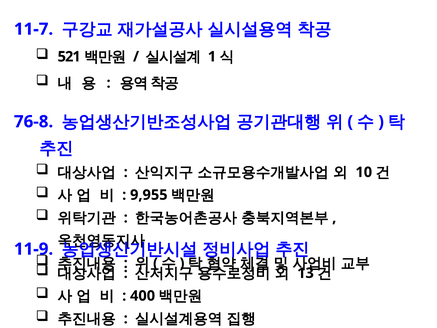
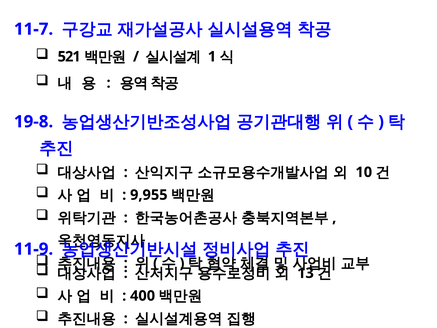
76-8: 76-8 -> 19-8
